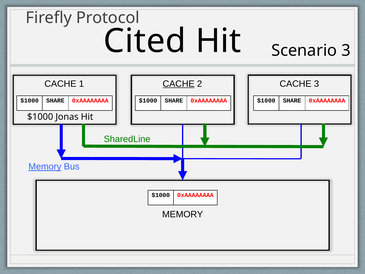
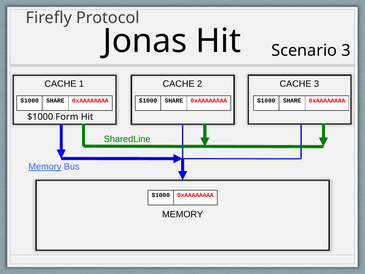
Cited: Cited -> Jonas
CACHE at (179, 84) underline: present -> none
Jonas: Jonas -> Form
